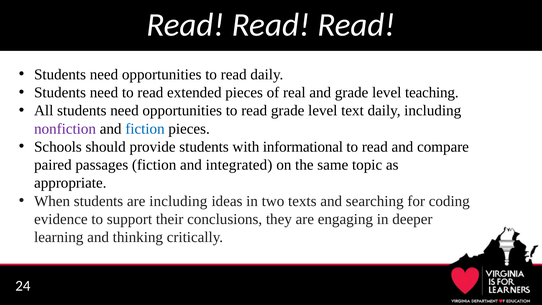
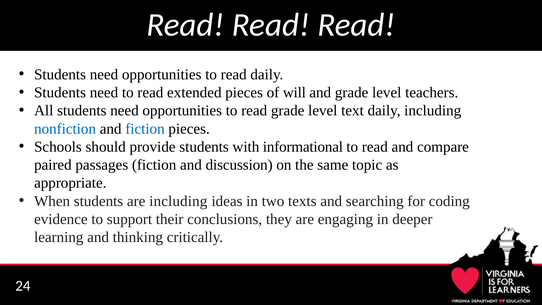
real: real -> will
teaching: teaching -> teachers
nonfiction colour: purple -> blue
integrated: integrated -> discussion
